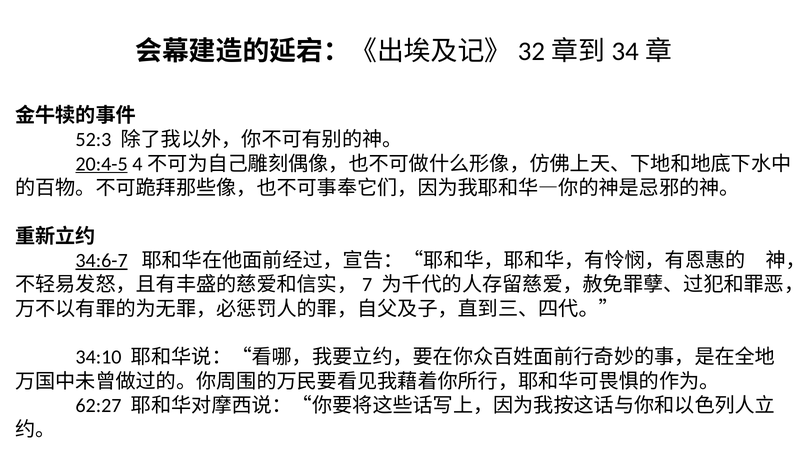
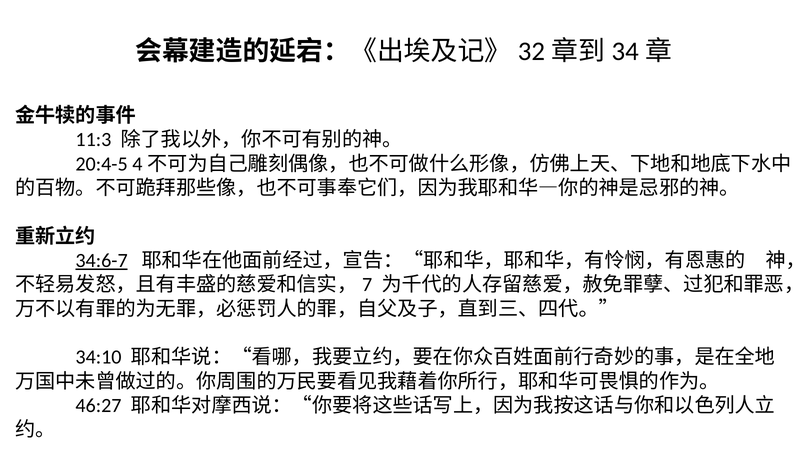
52:3: 52:3 -> 11:3
20:4-5 underline: present -> none
62:27: 62:27 -> 46:27
